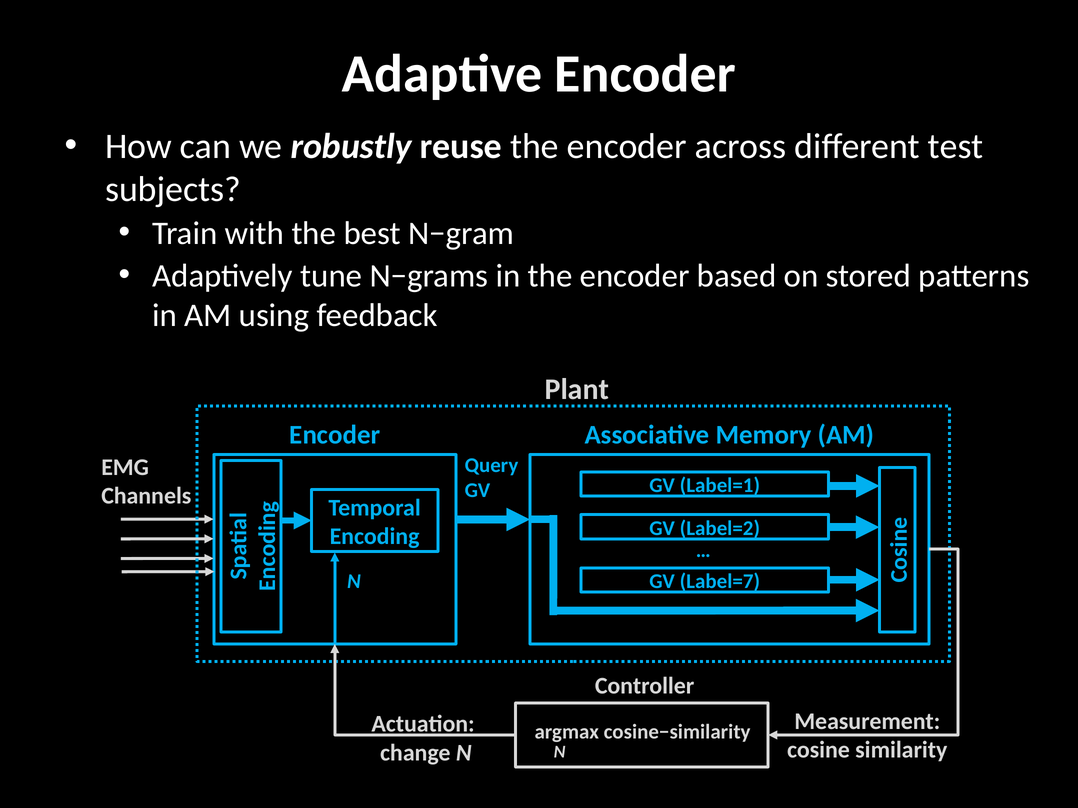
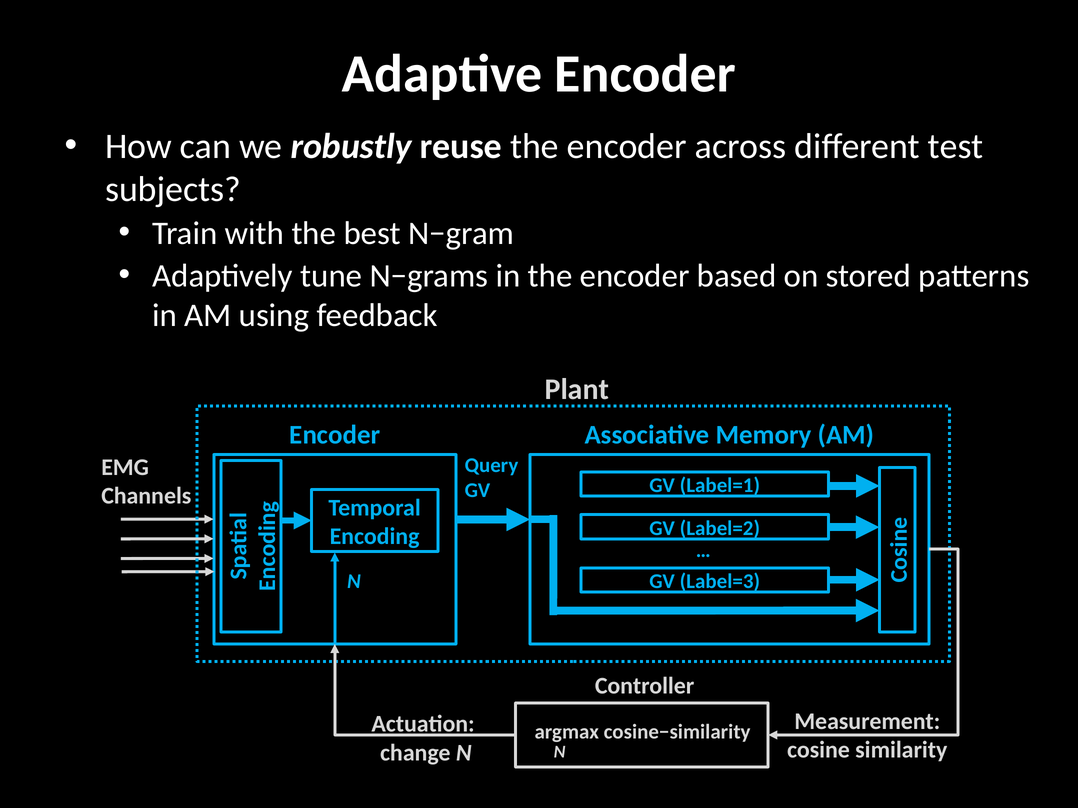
Label=7: Label=7 -> Label=3
